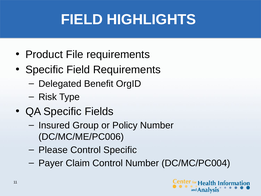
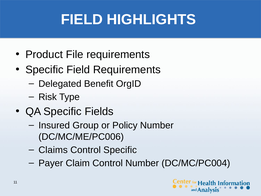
Please: Please -> Claims
